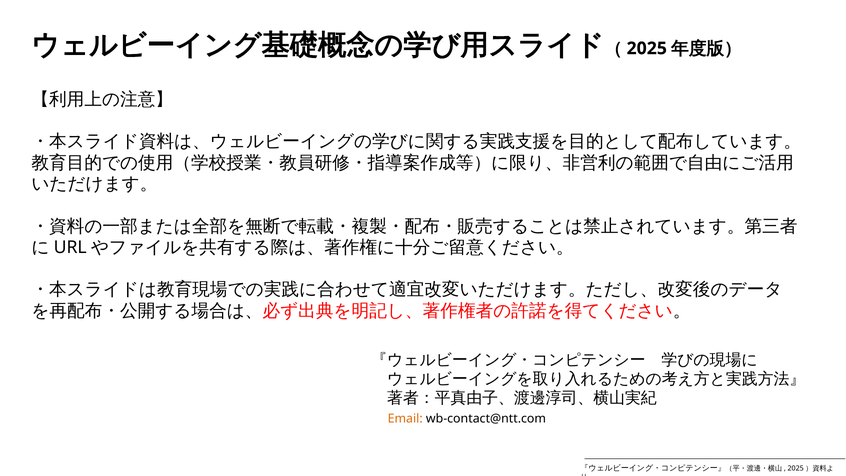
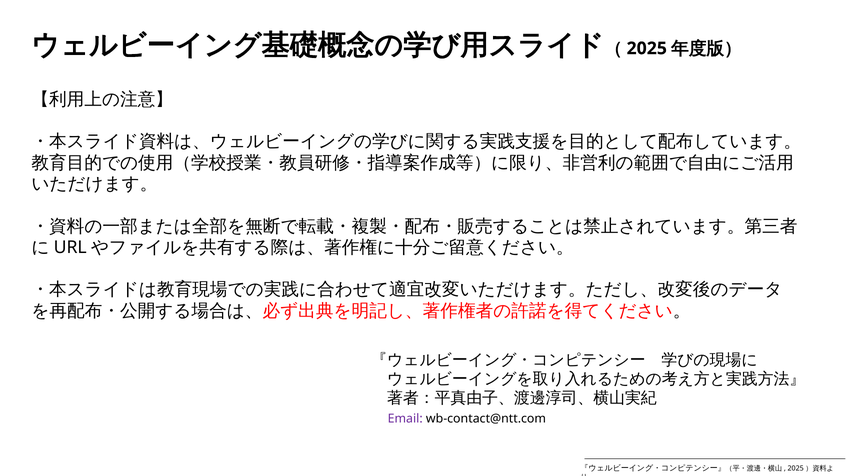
Email colour: orange -> purple
